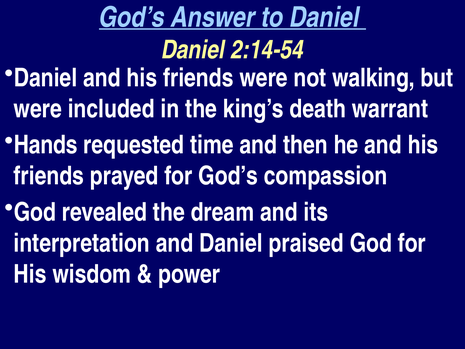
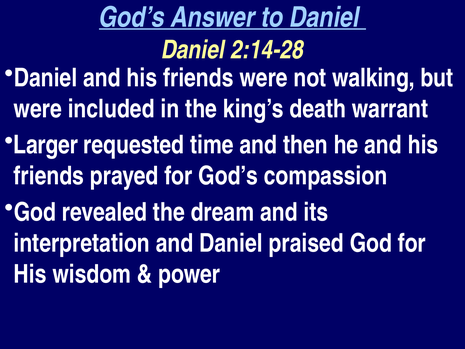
2:14-54: 2:14-54 -> 2:14-28
Hands: Hands -> Larger
